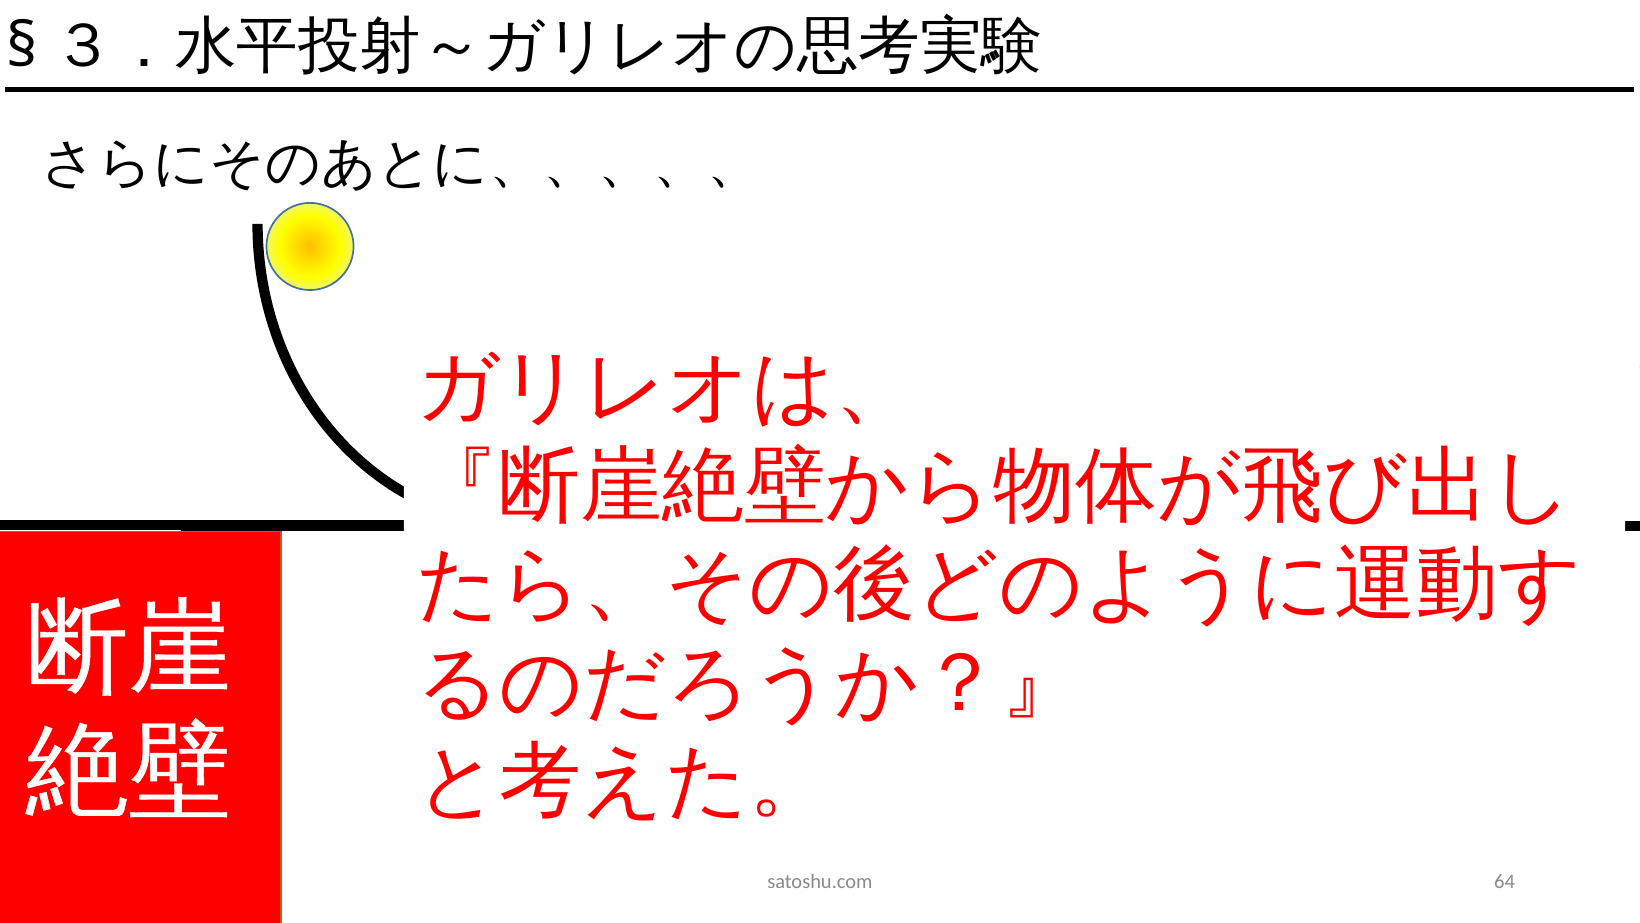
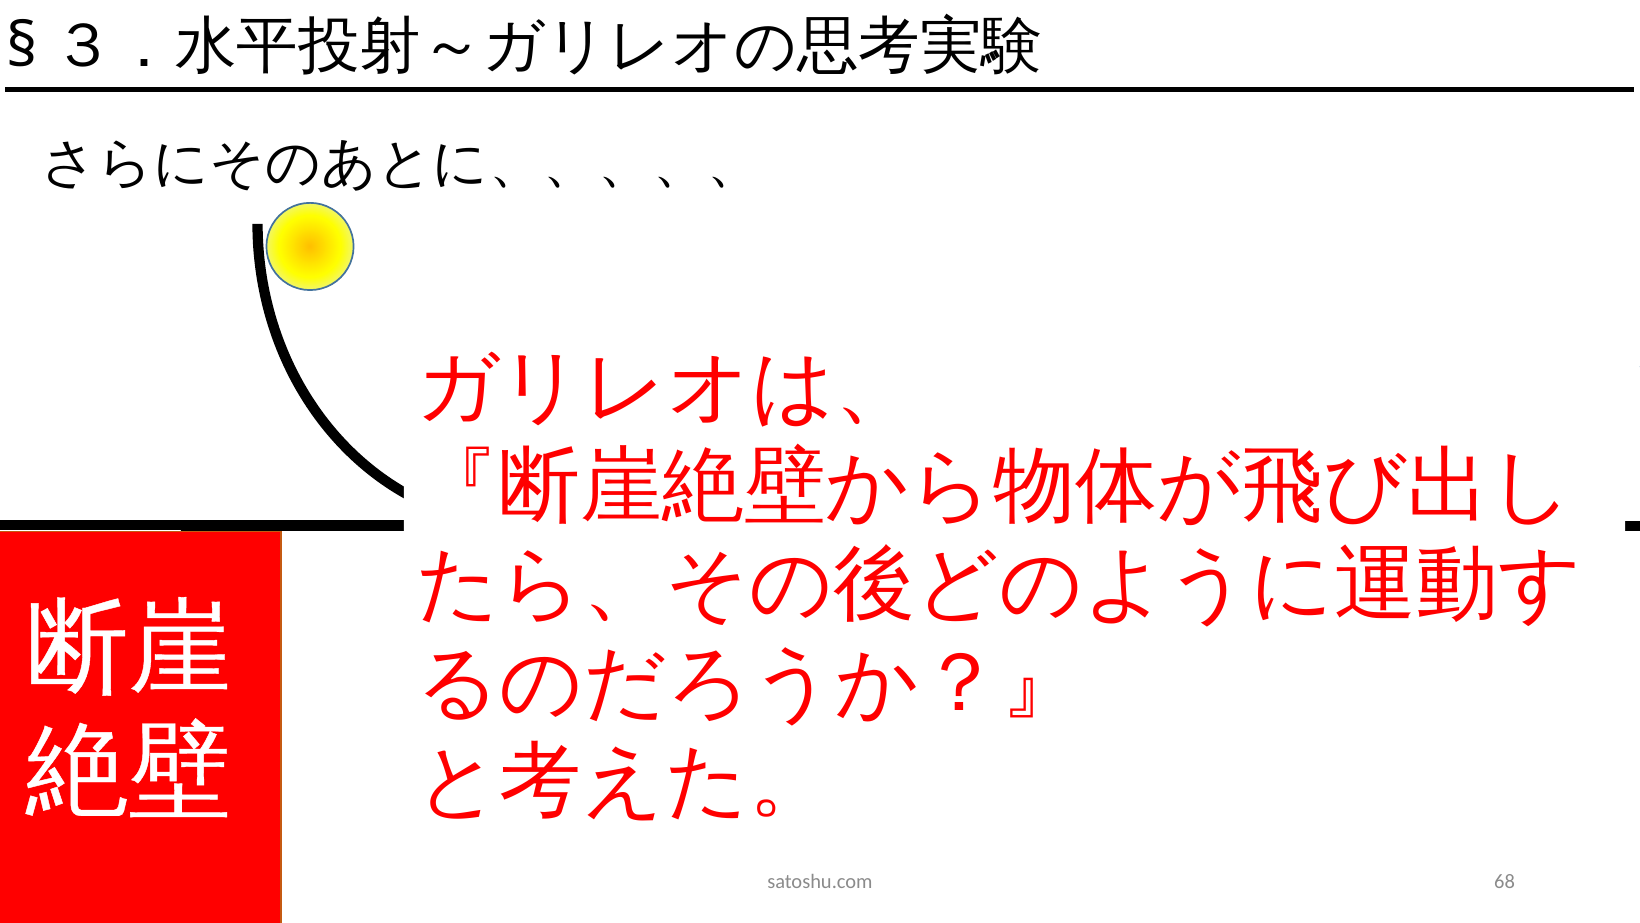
64: 64 -> 68
